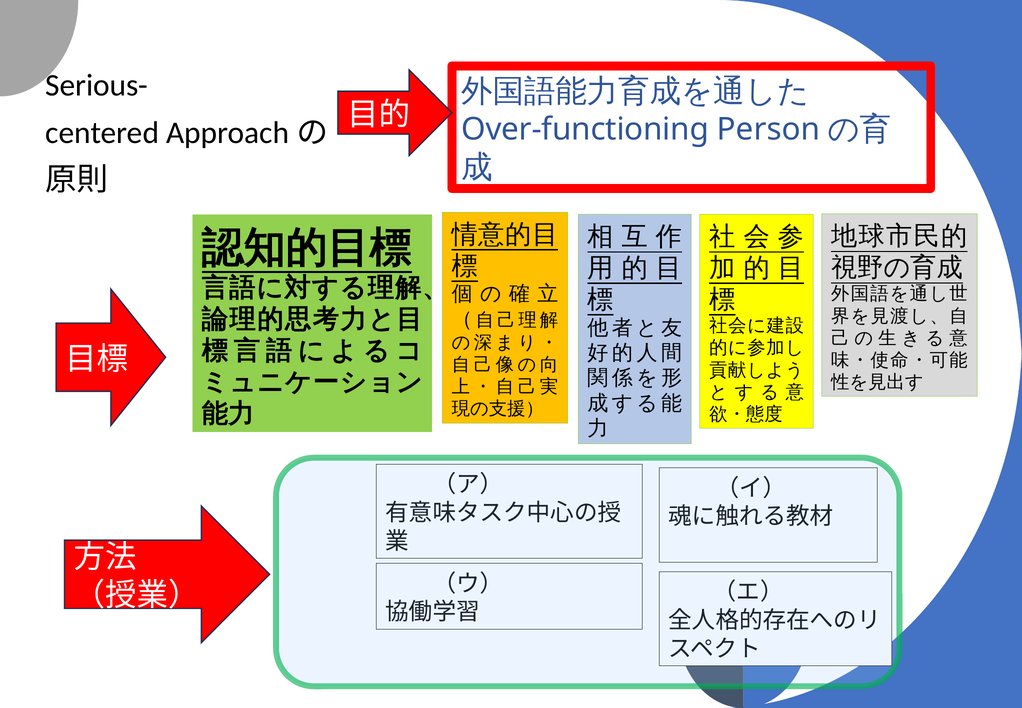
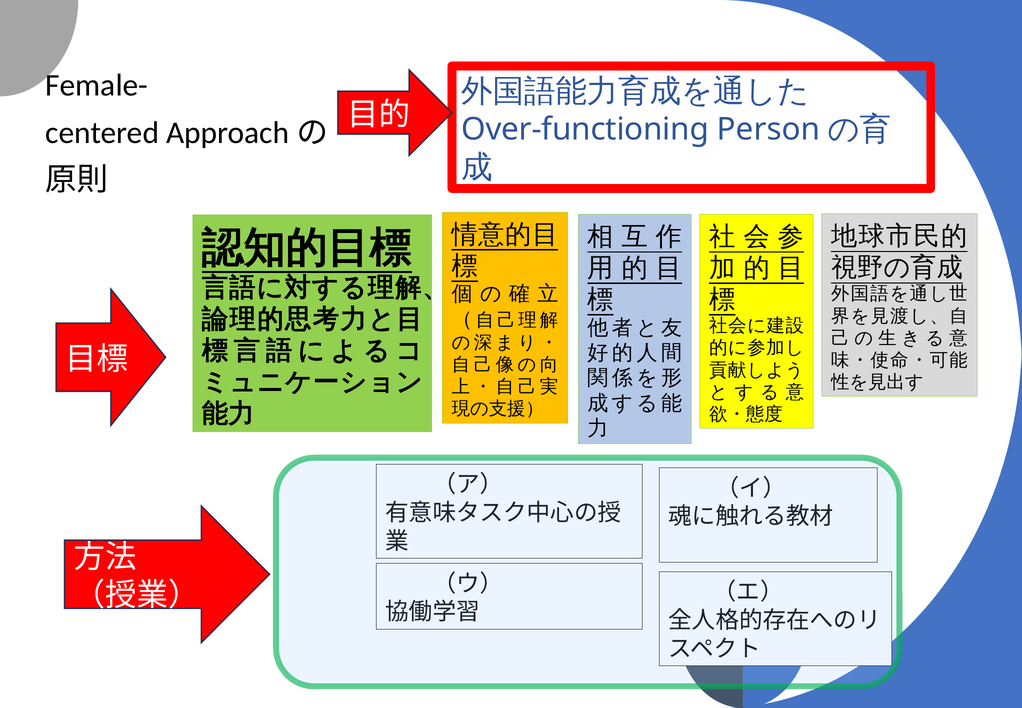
Serious-: Serious- -> Female-
